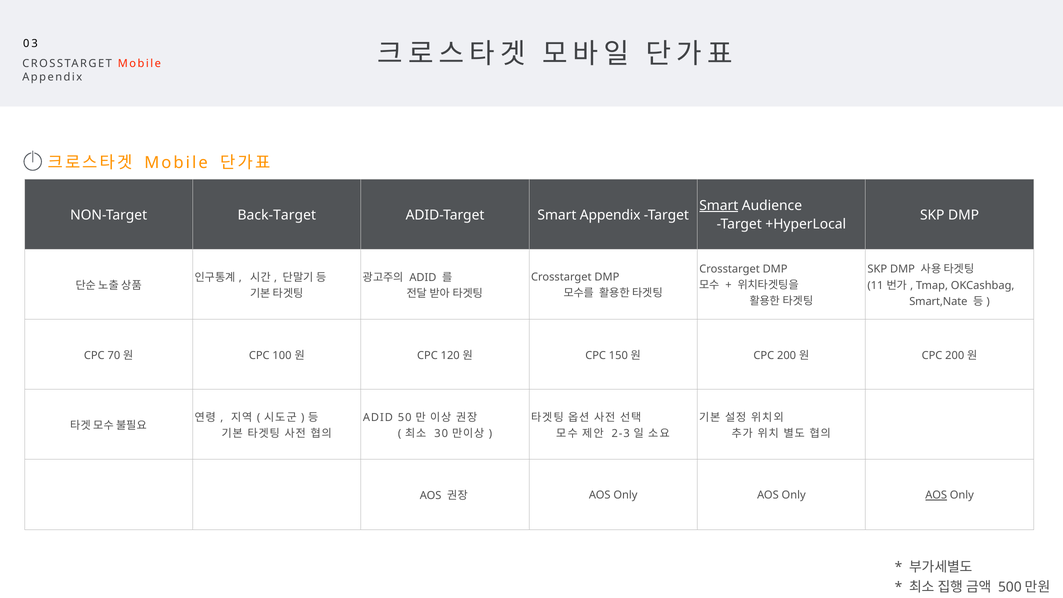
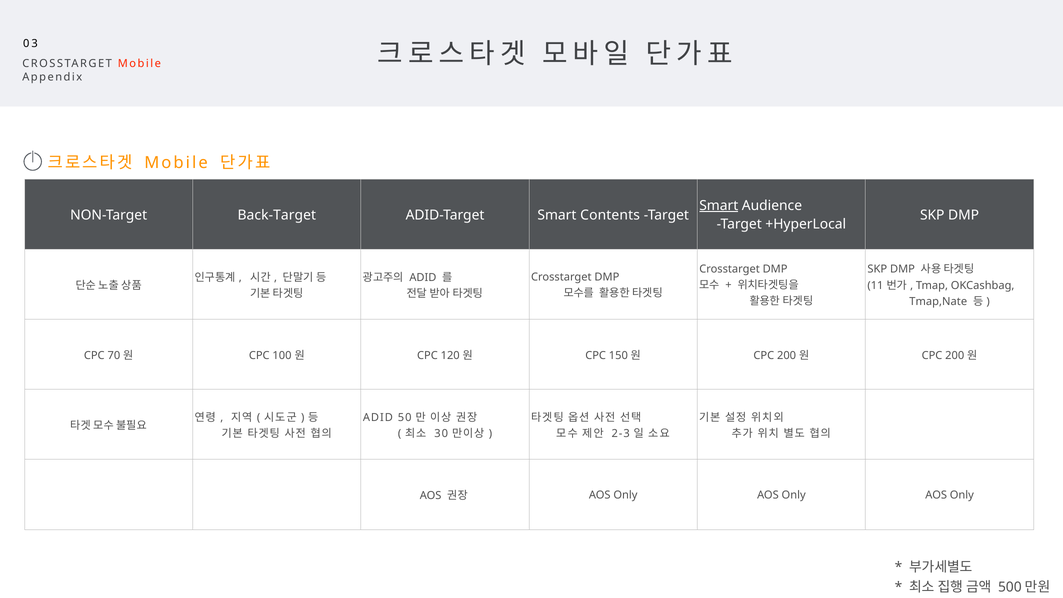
Smart Appendix: Appendix -> Contents
Smart,Nate: Smart,Nate -> Tmap,Nate
AOS at (936, 495) underline: present -> none
